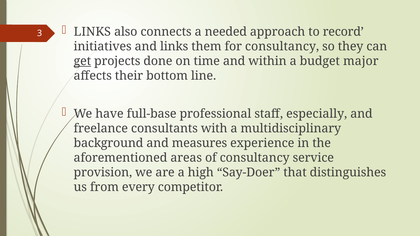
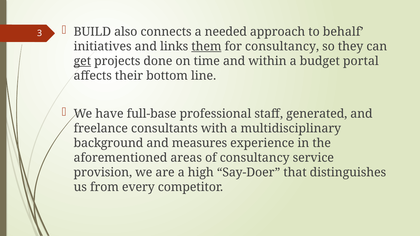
LINKS at (92, 32): LINKS -> BUILD
record: record -> behalf
them underline: none -> present
major: major -> portal
especially: especially -> generated
